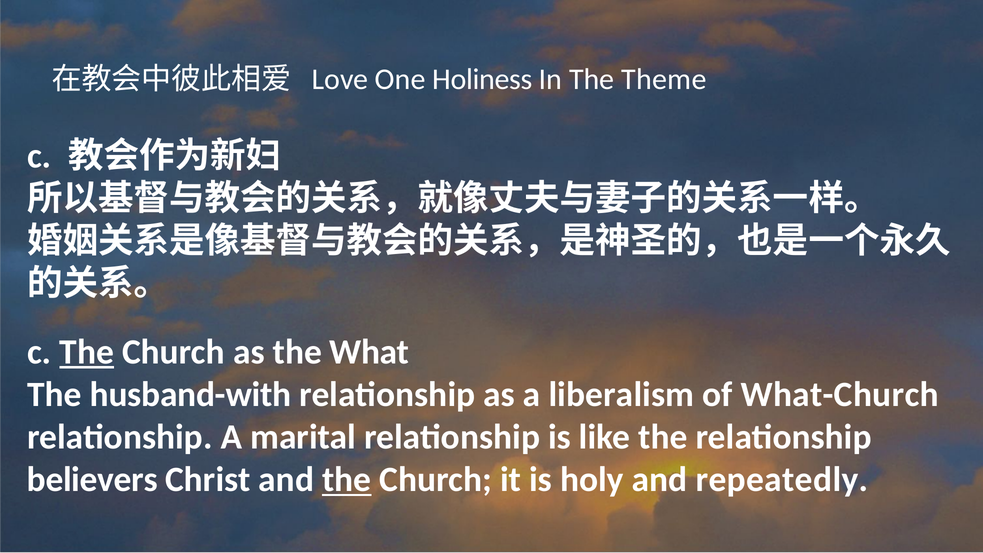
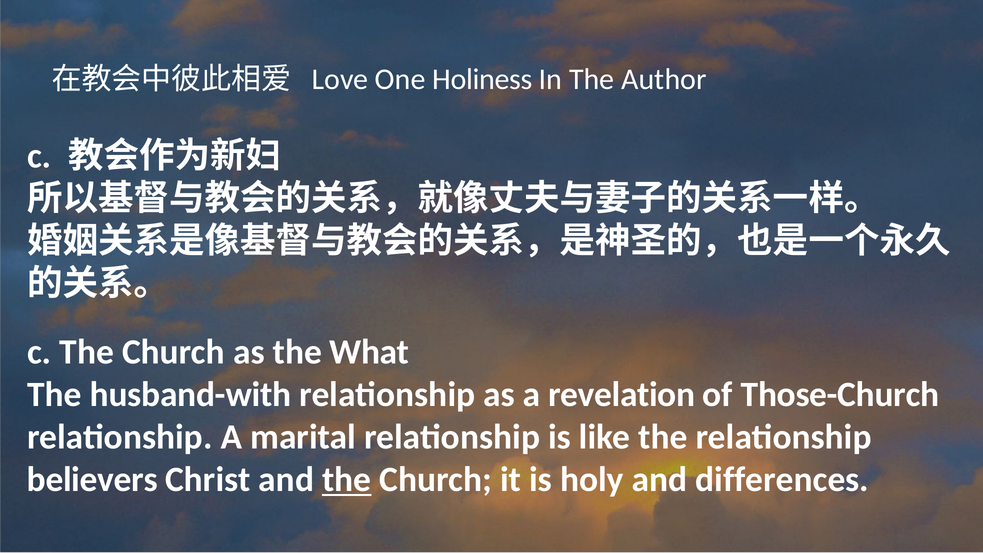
Theme: Theme -> Author
The at (87, 352) underline: present -> none
liberalism: liberalism -> revelation
What-Church: What-Church -> Those-Church
repeatedly: repeatedly -> differences
